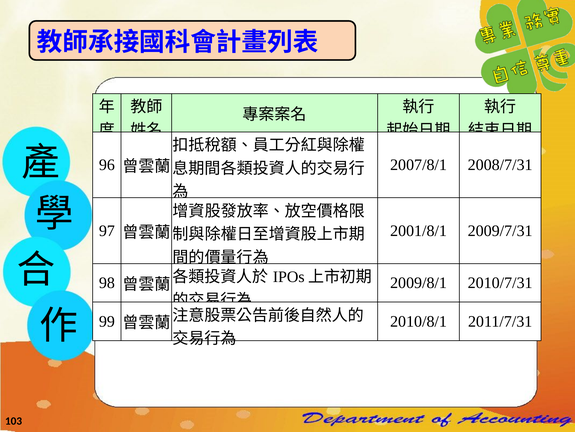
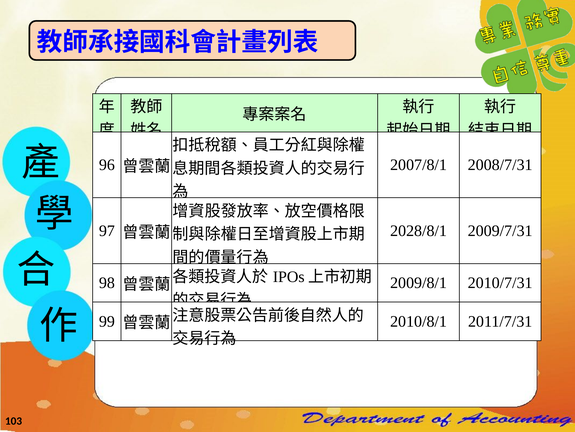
2001/8/1: 2001/8/1 -> 2028/8/1
